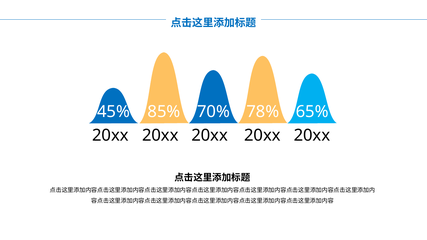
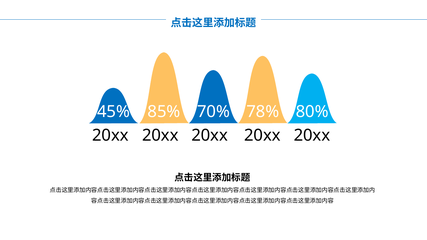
65%: 65% -> 80%
